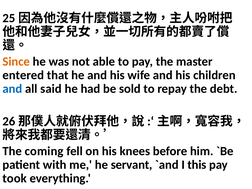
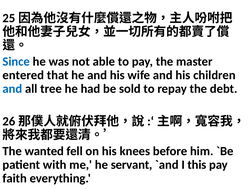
Since colour: orange -> blue
said: said -> tree
coming: coming -> wanted
took: took -> faith
